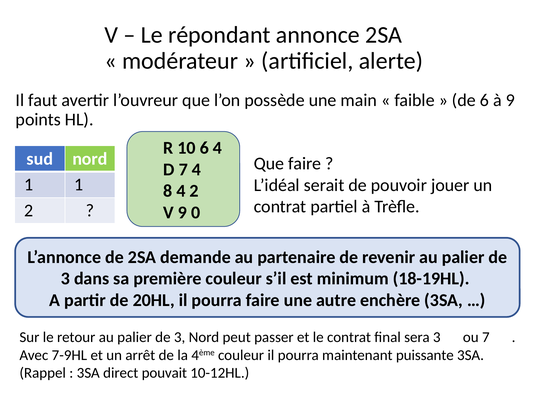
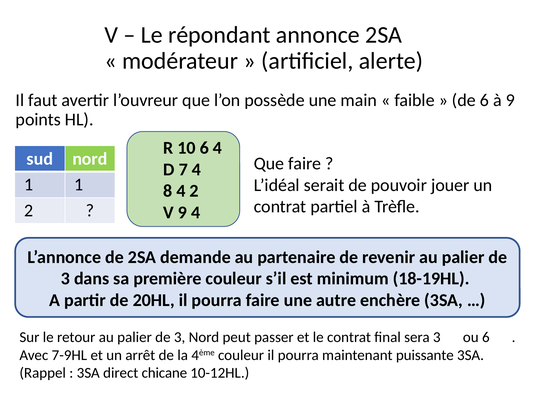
9 0: 0 -> 4
7 at (486, 337): 7 -> 6
pouvait: pouvait -> chicane
